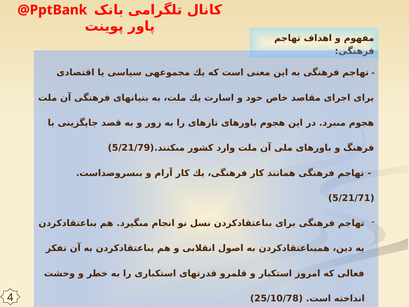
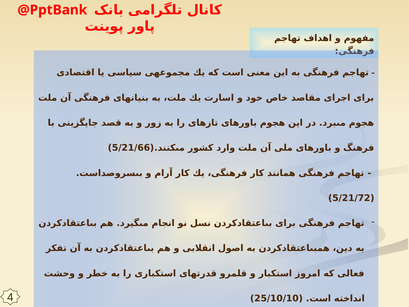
5/21/79: 5/21/79 -> 5/21/66
5/21/71 at (351, 198): 5/21/71 -> 5/21/72
25/10/78: 25/10/78 -> 25/10/10
